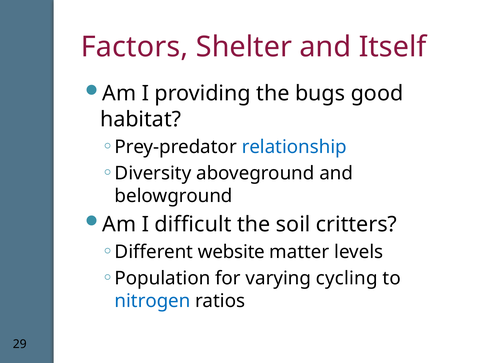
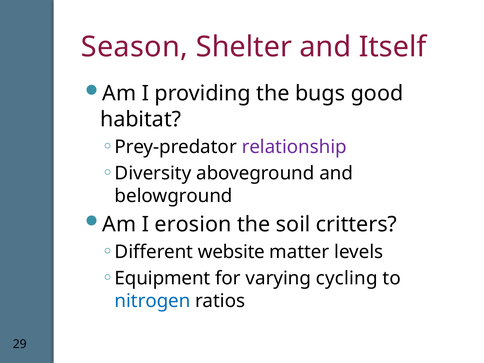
Factors: Factors -> Season
relationship colour: blue -> purple
difficult: difficult -> erosion
Population: Population -> Equipment
